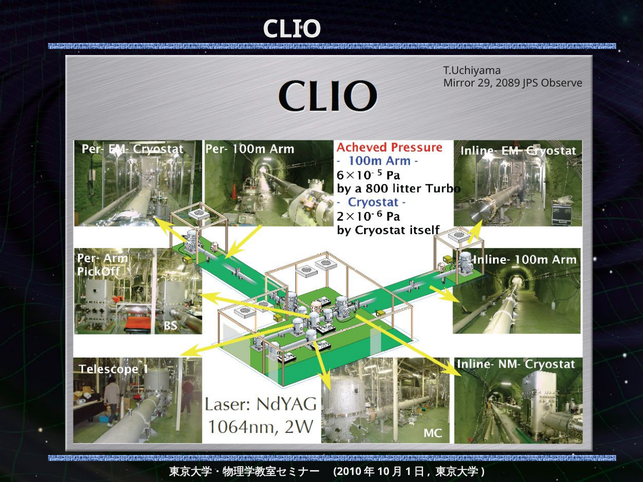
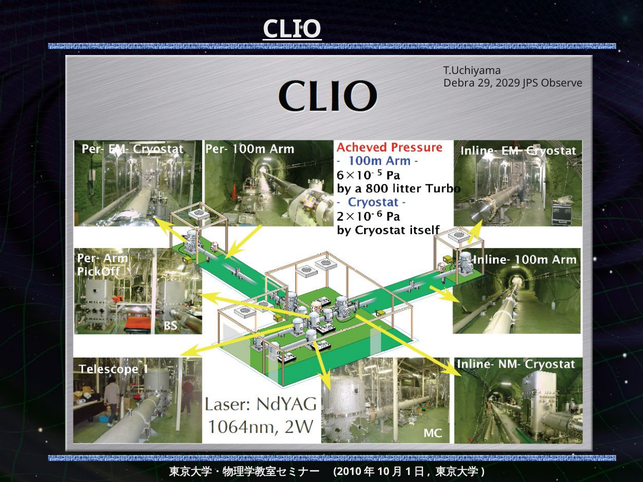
CLIO underline: none -> present
Mirror: Mirror -> Debra
2089: 2089 -> 2029
